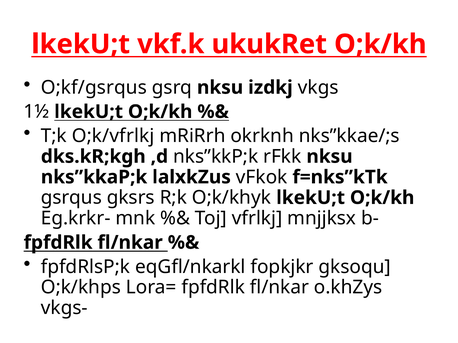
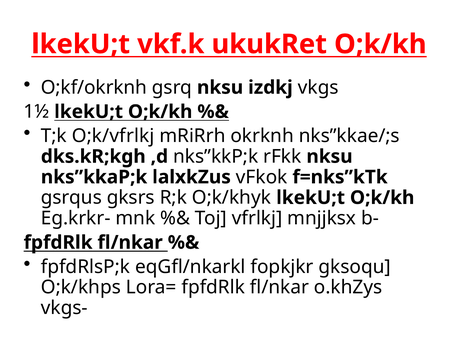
O;kf/gsrqus: O;kf/gsrqus -> O;kf/okrknh
